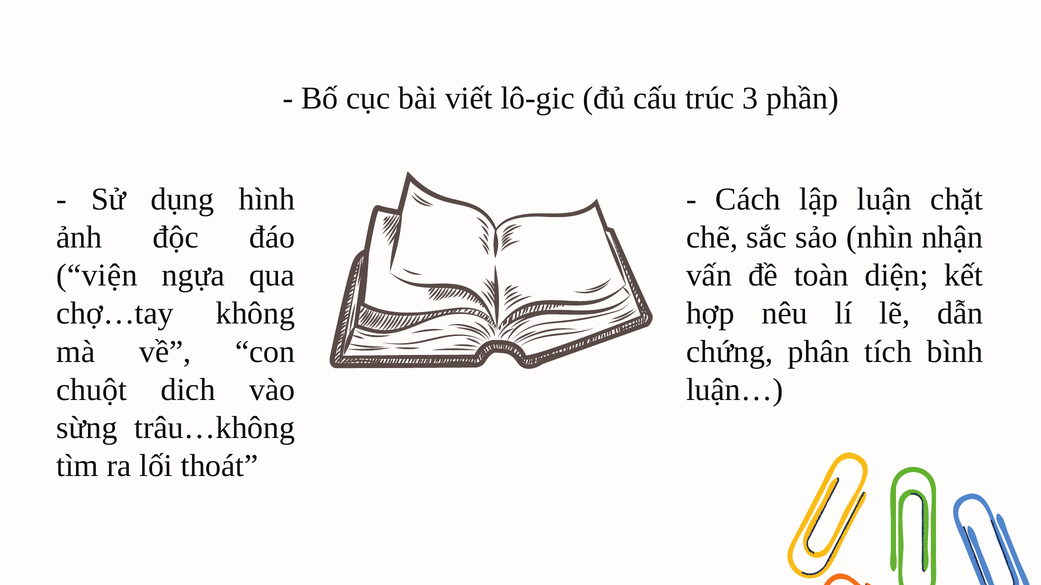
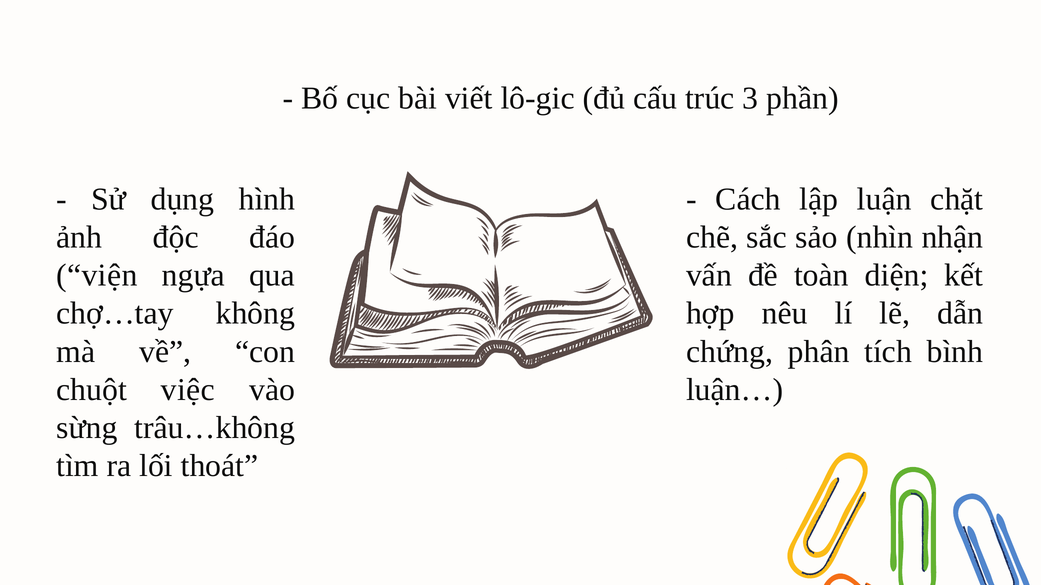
dich: dich -> việc
